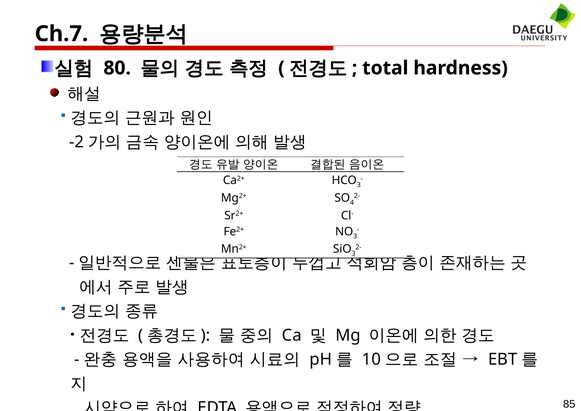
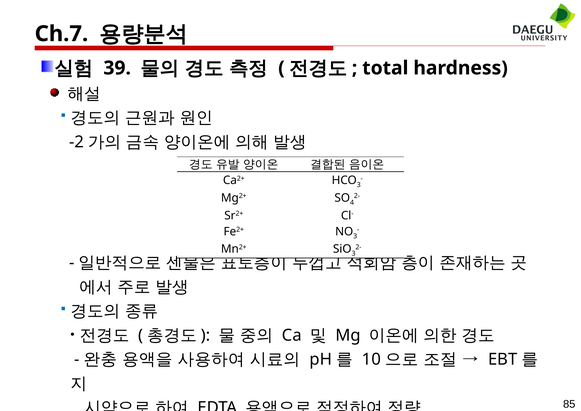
80: 80 -> 39
